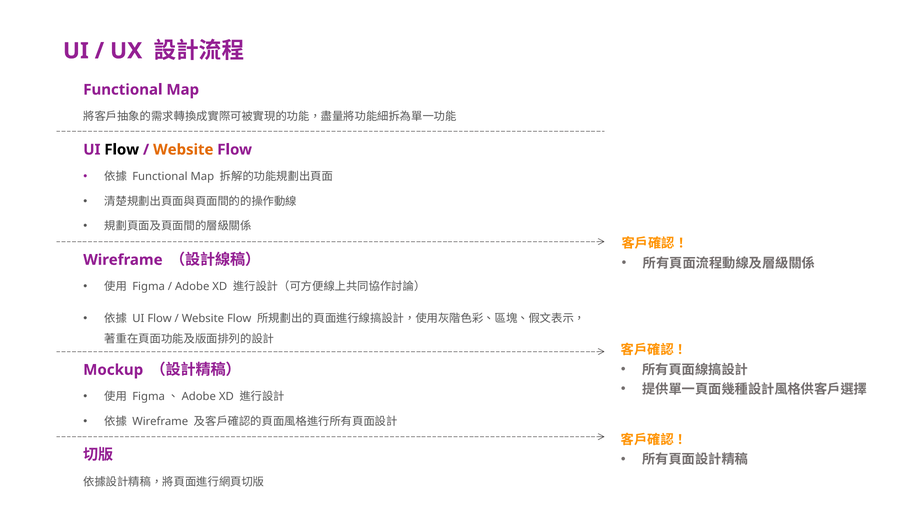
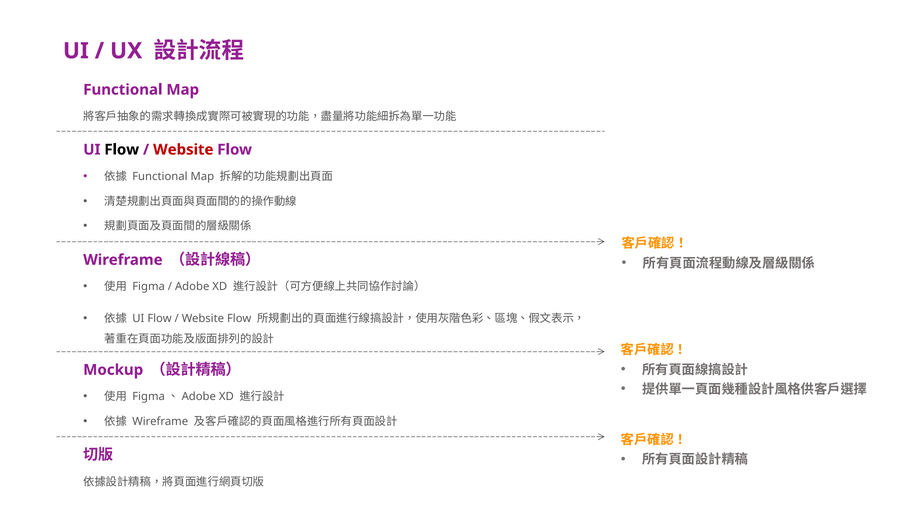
Website at (183, 150) colour: orange -> red
